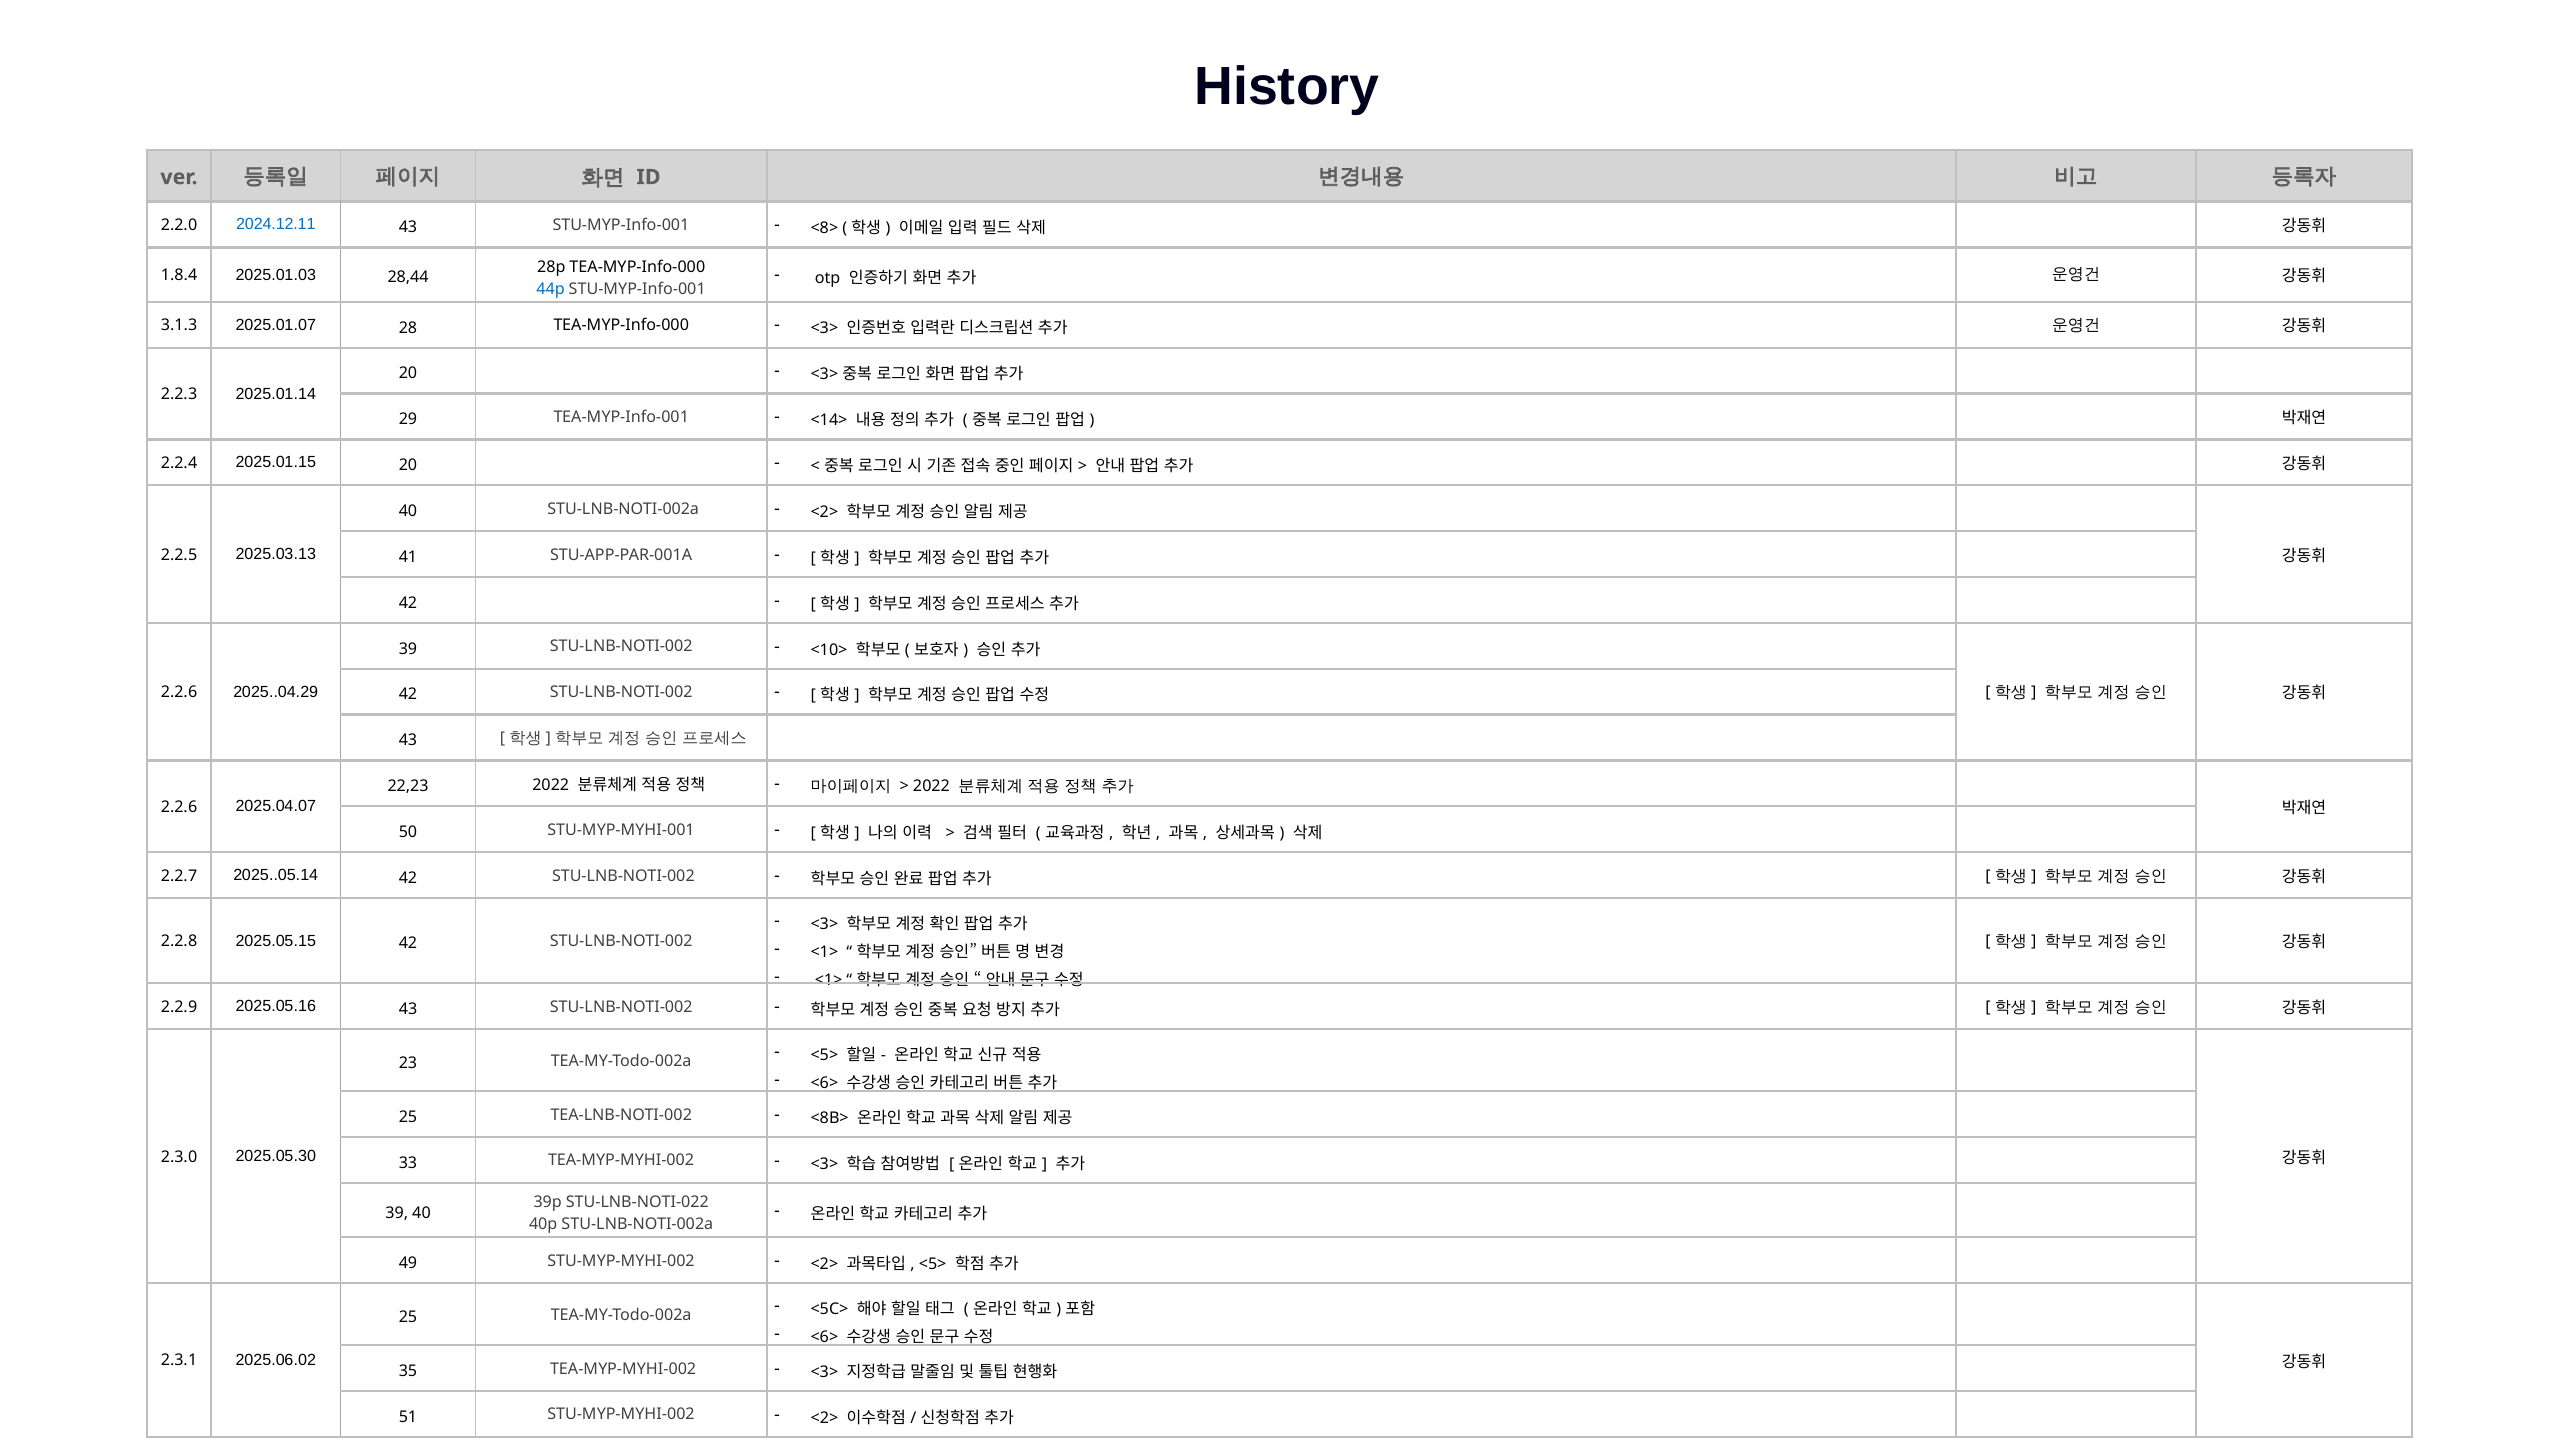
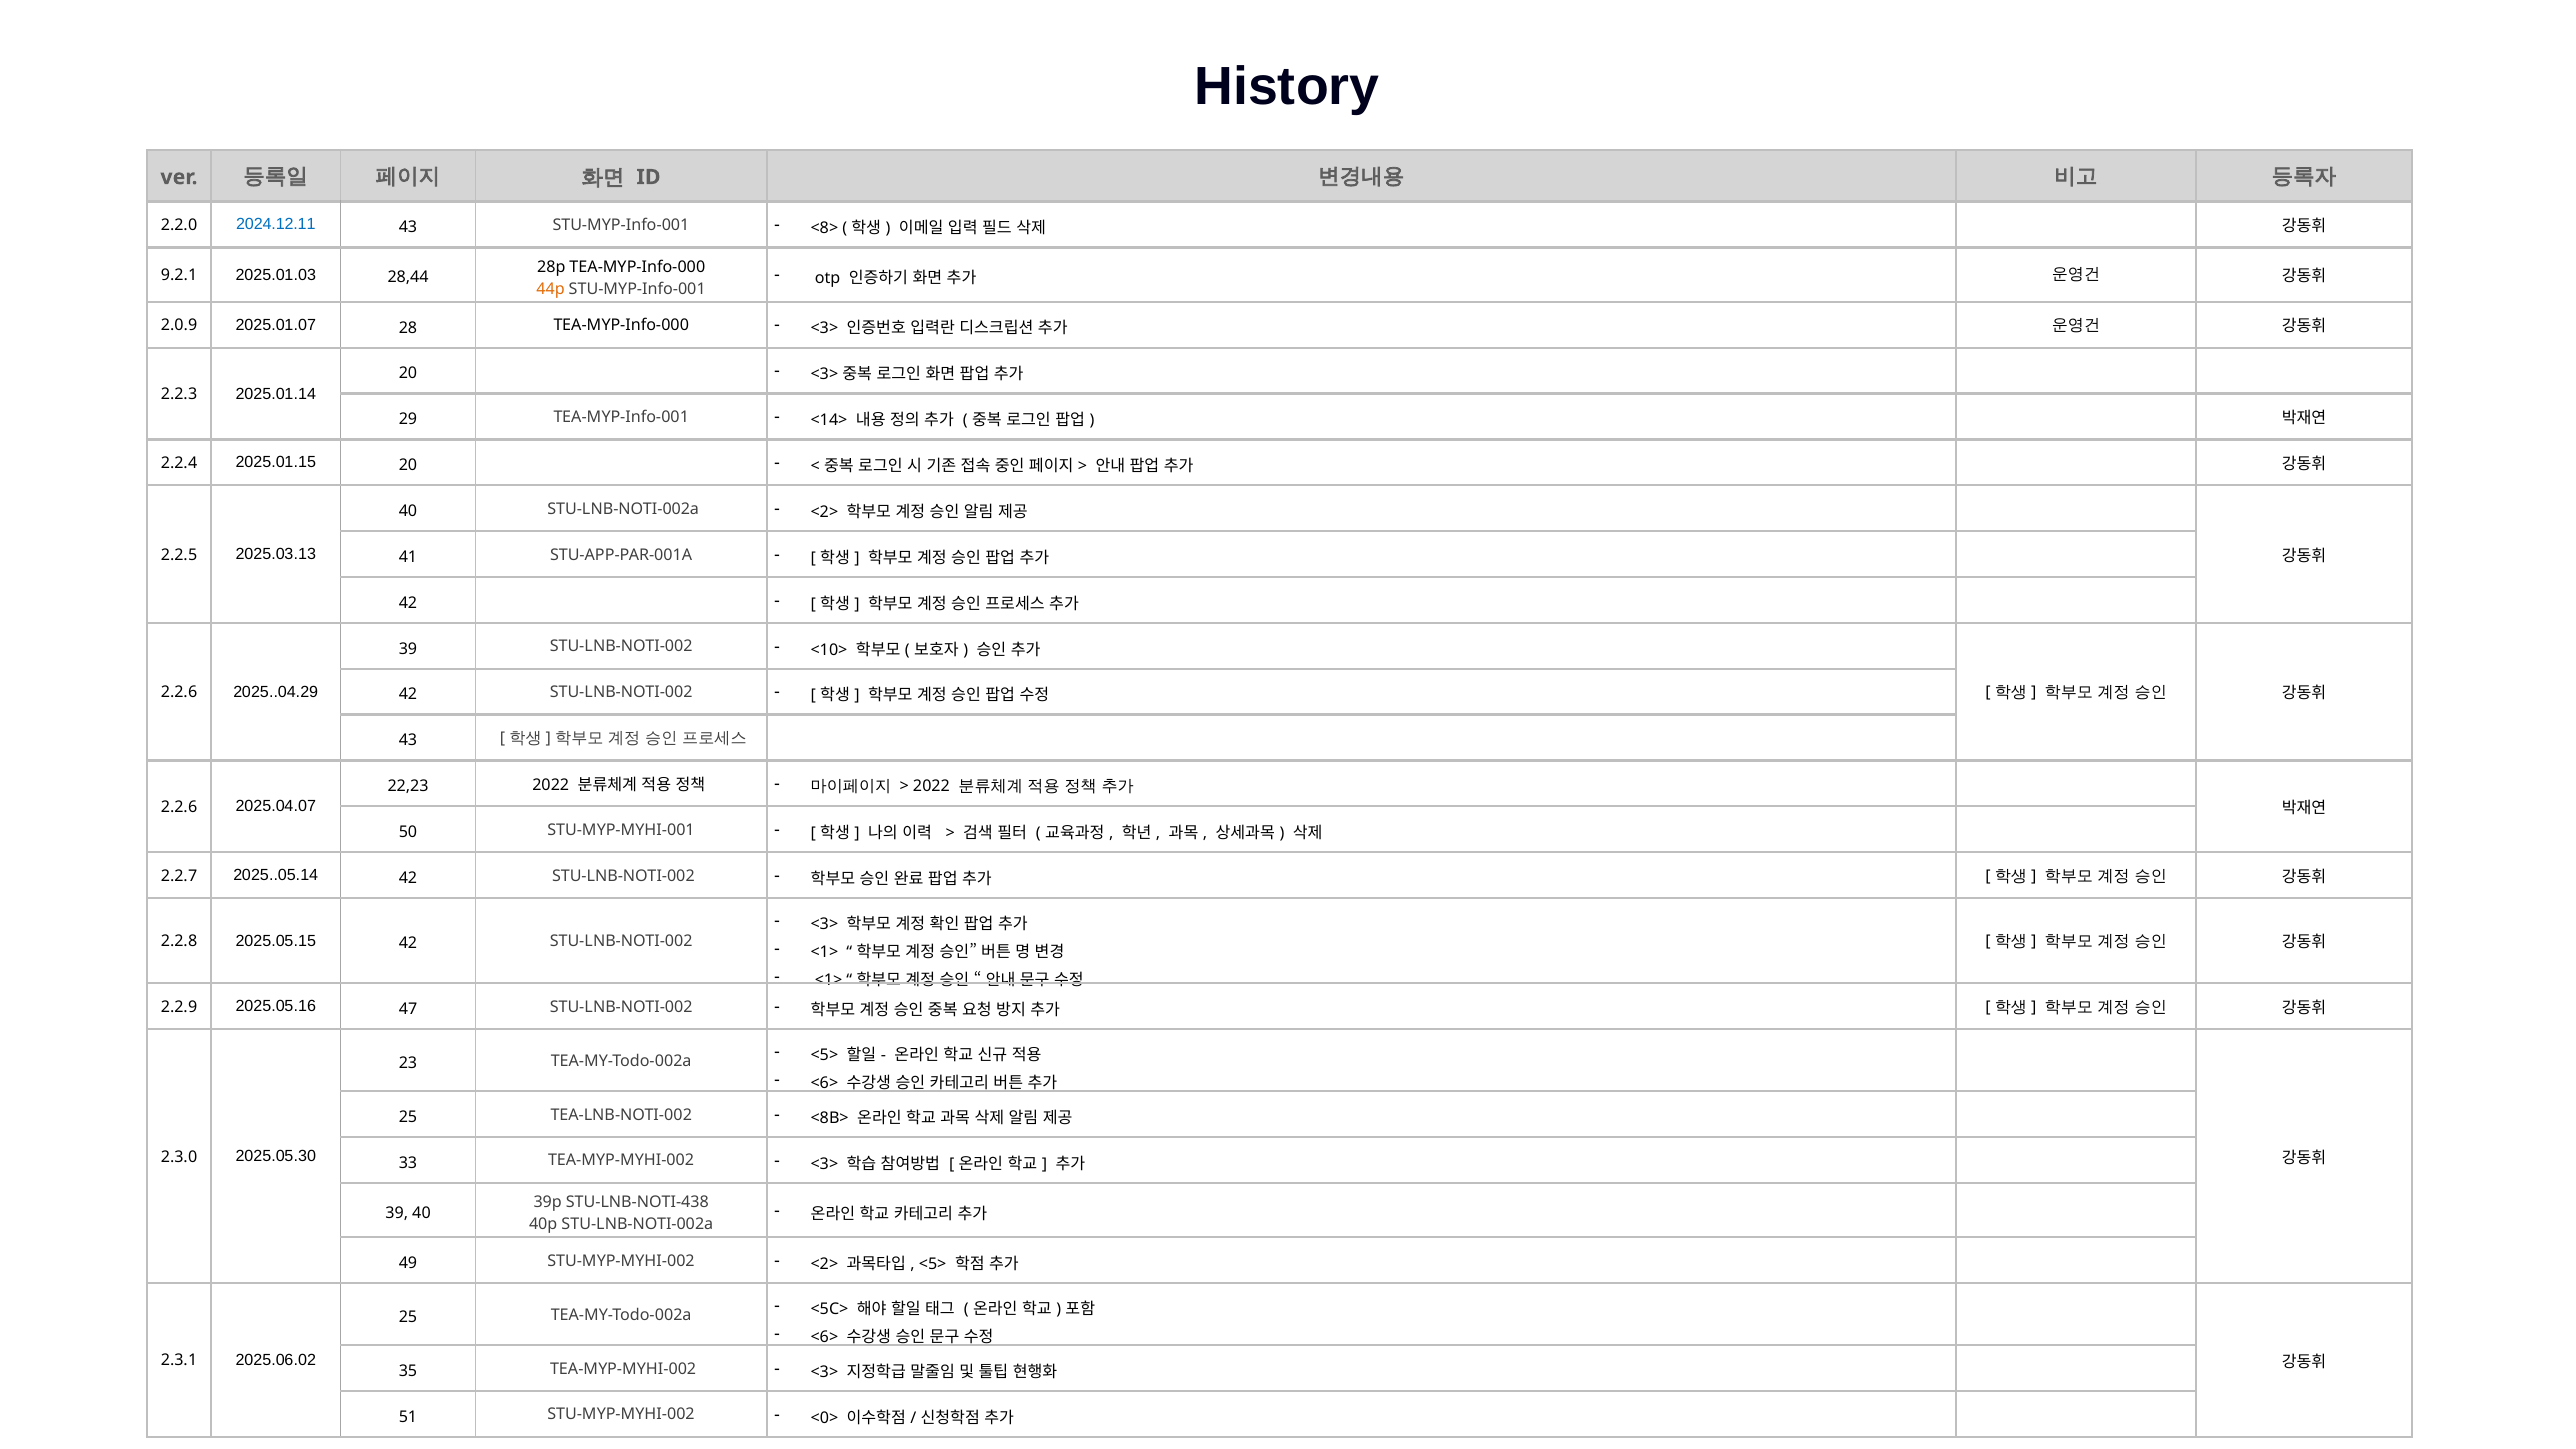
1.8.4: 1.8.4 -> 9.2.1
44p colour: blue -> orange
3.1.3: 3.1.3 -> 2.0.9
2025.05.16 43: 43 -> 47
STU-LNB-NOTI-022: STU-LNB-NOTI-022 -> STU-LNB-NOTI-438
<2> at (824, 1418): <2> -> <0>
